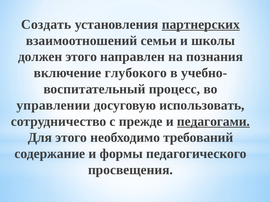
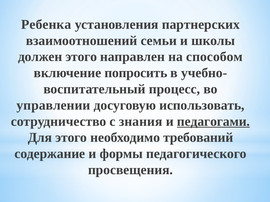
Создать: Создать -> Ребенка
партнерских underline: present -> none
познания: познания -> способом
глубокого: глубокого -> попросить
прежде: прежде -> знания
